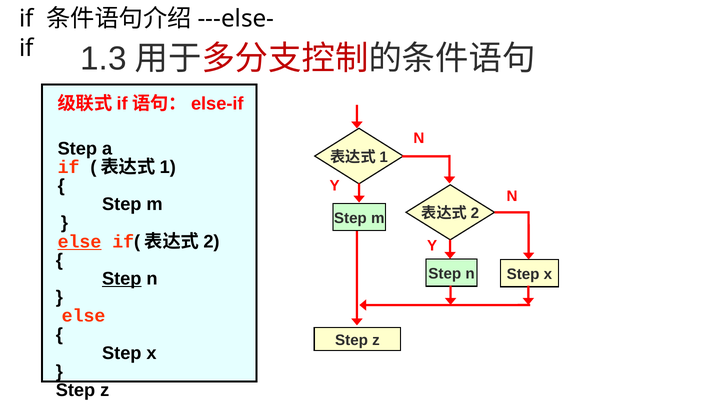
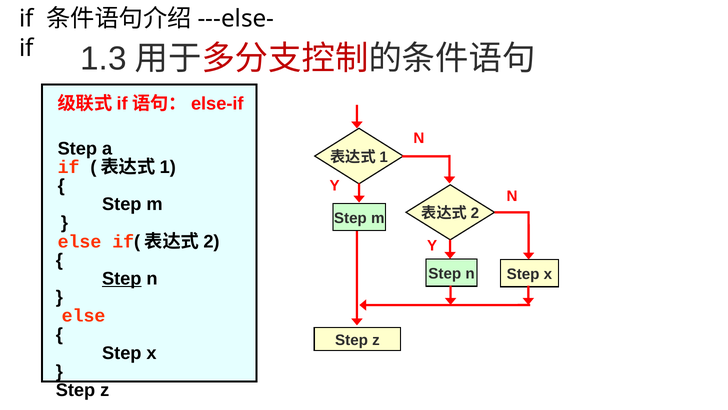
else at (79, 241) underline: present -> none
